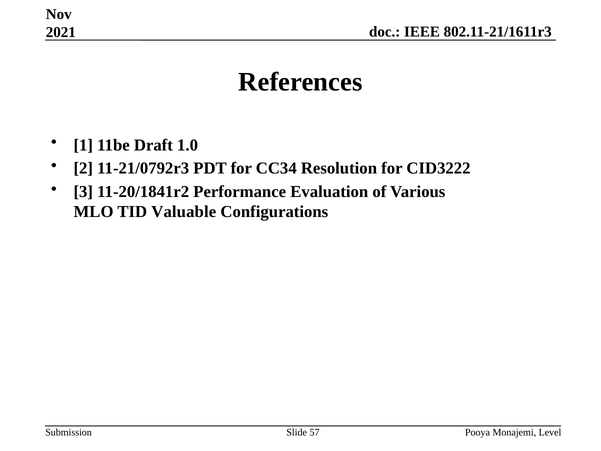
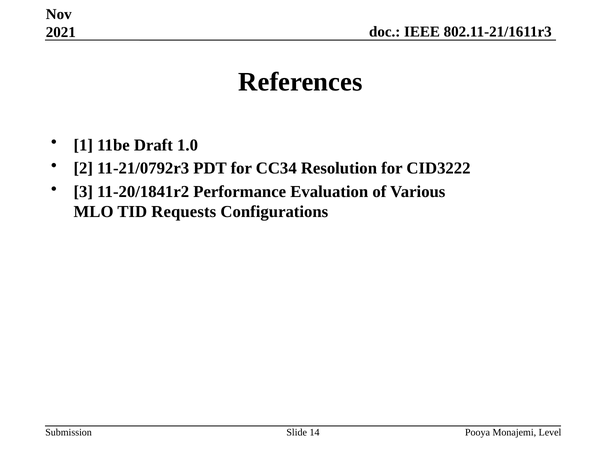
Valuable: Valuable -> Requests
57: 57 -> 14
